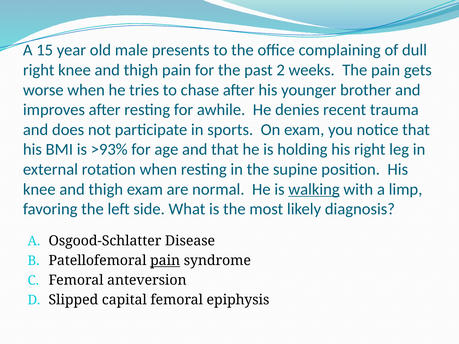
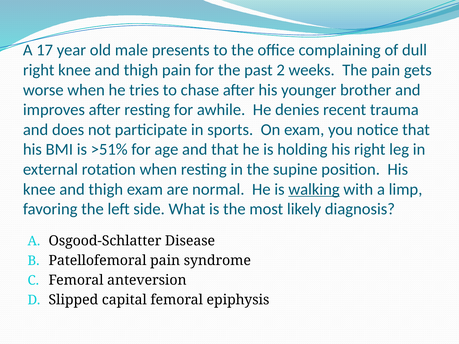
15: 15 -> 17
>93%: >93% -> >51%
pain at (165, 261) underline: present -> none
